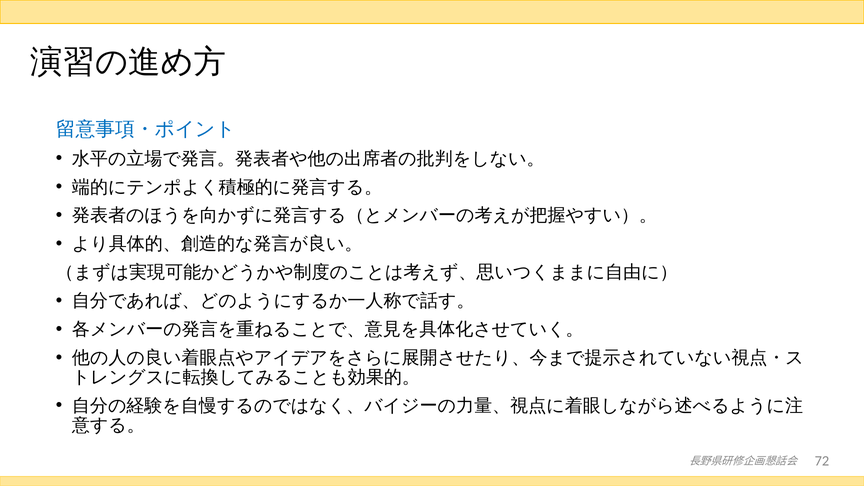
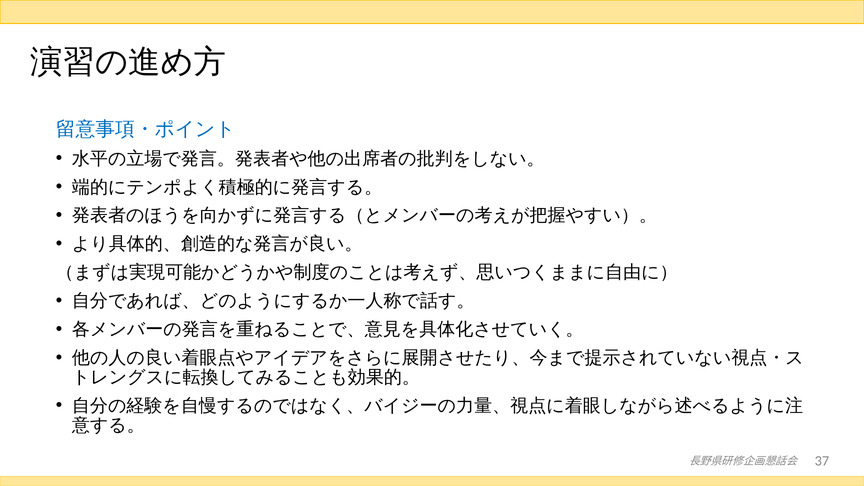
72: 72 -> 37
